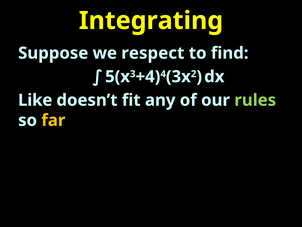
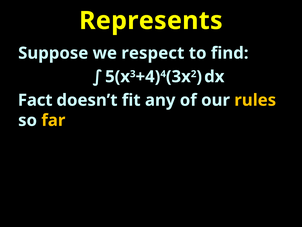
Integrating: Integrating -> Represents
Like: Like -> Fact
rules colour: light green -> yellow
